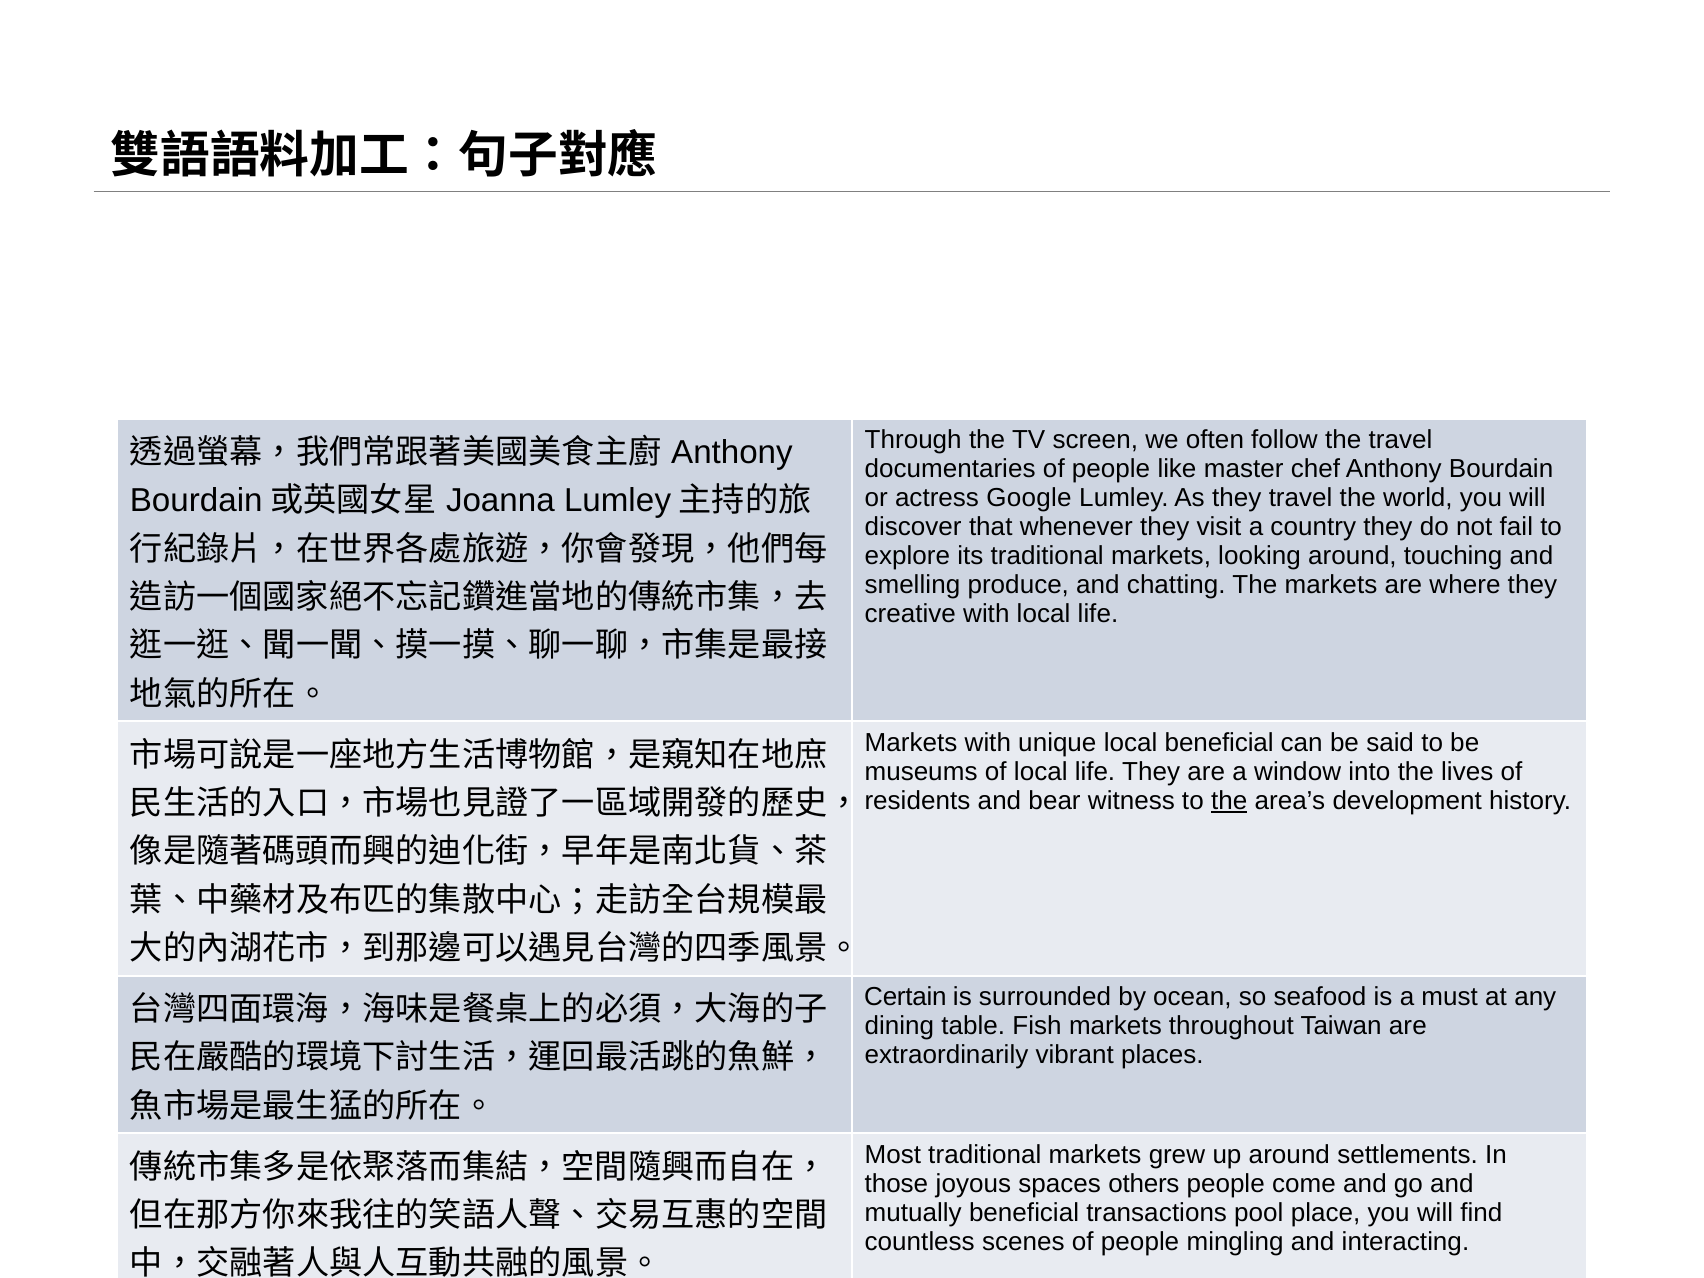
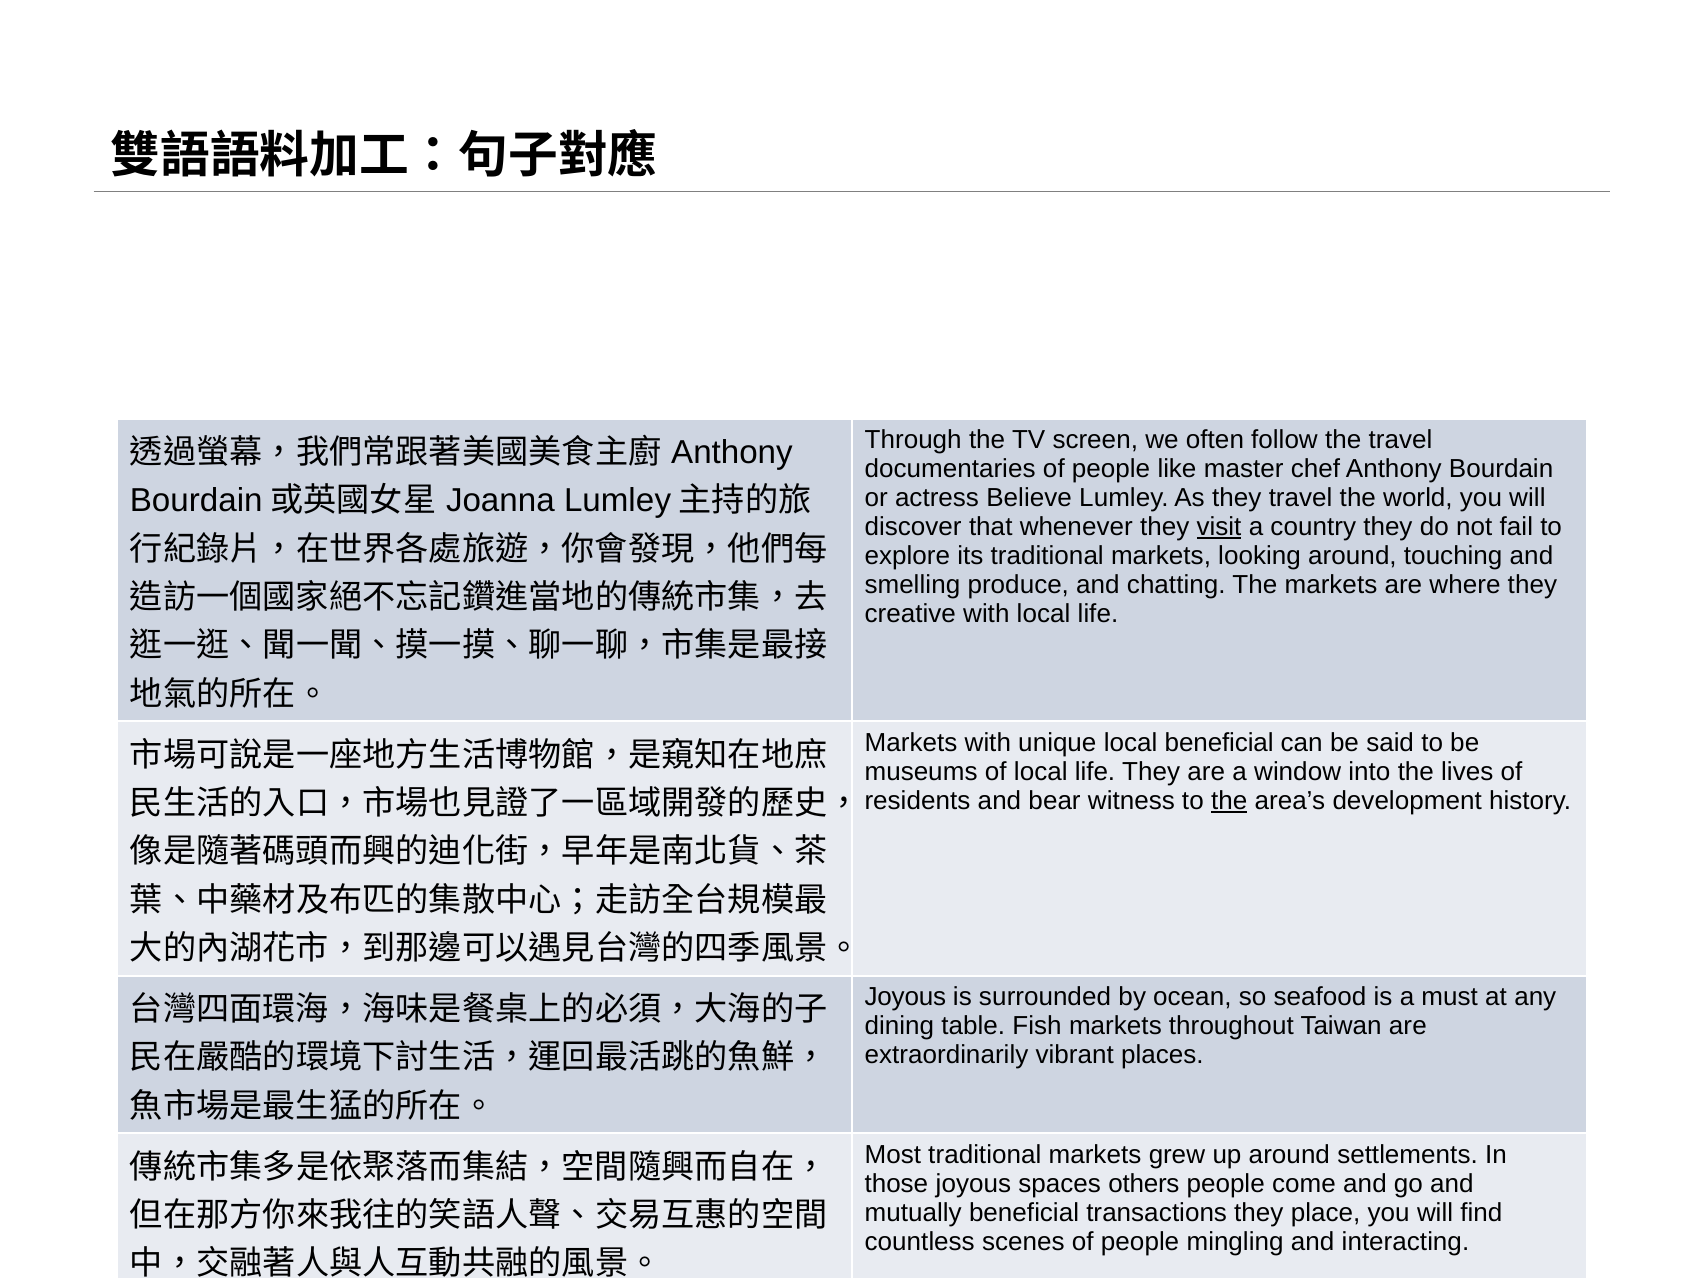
Google: Google -> Believe
visit underline: none -> present
Certain at (905, 997): Certain -> Joyous
transactions pool: pool -> they
